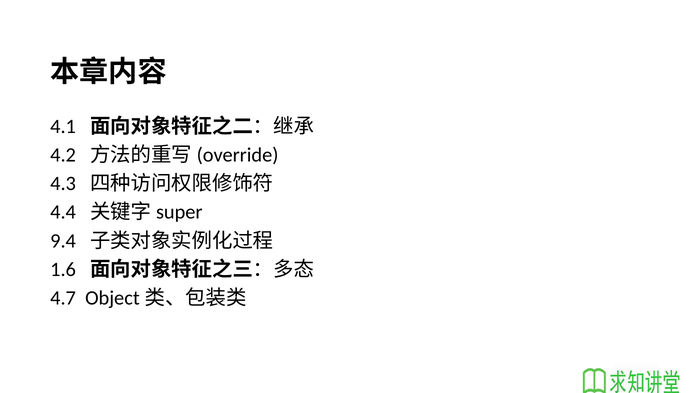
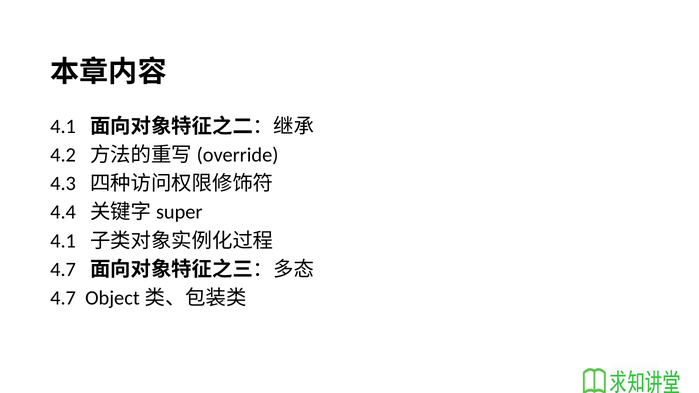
9.4 at (63, 241): 9.4 -> 4.1
1.6 at (63, 269): 1.6 -> 4.7
